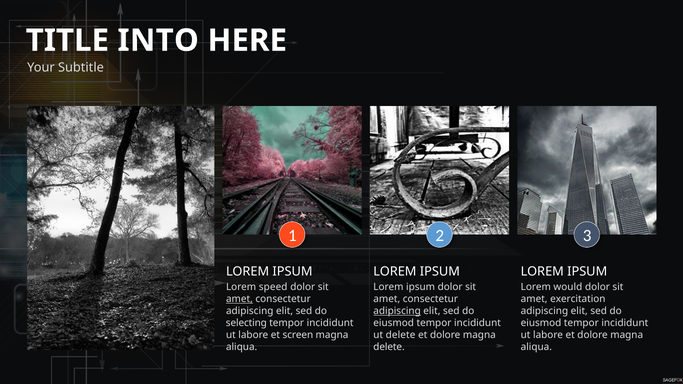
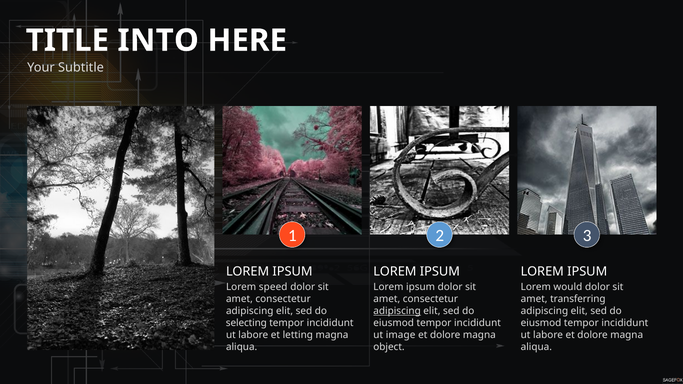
amet at (239, 299) underline: present -> none
exercitation: exercitation -> transferring
screen: screen -> letting
ut delete: delete -> image
delete at (389, 347): delete -> object
